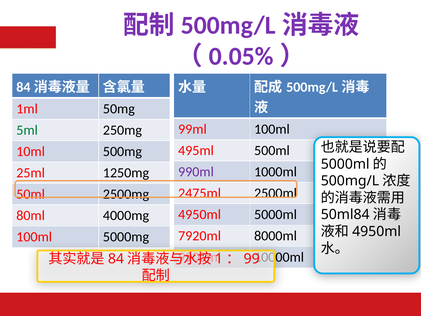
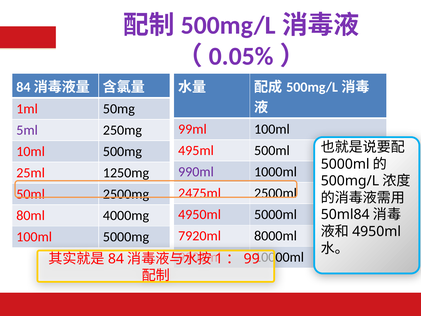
5ml colour: green -> purple
